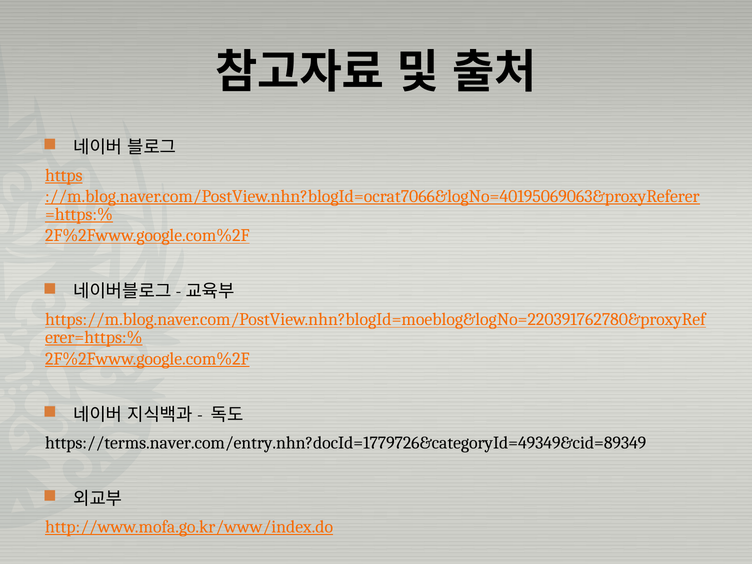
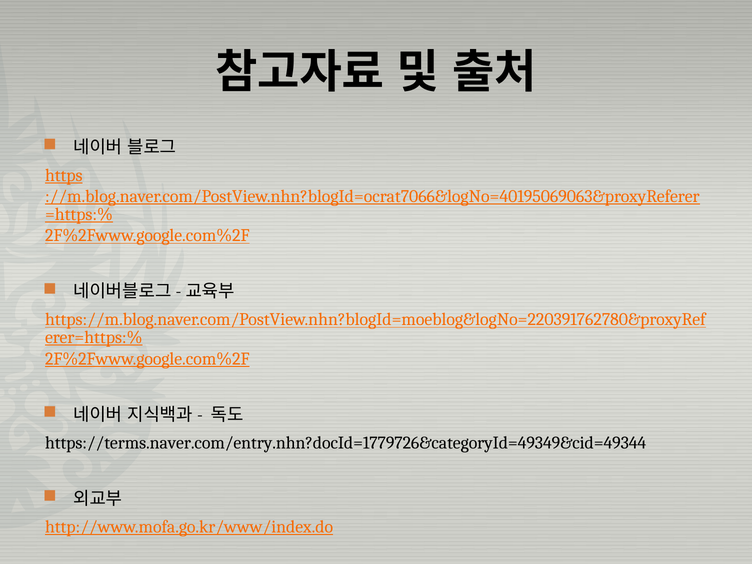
https://terms.naver.com/entry.nhn?docId=1779726&categoryId=49349&cid=89349: https://terms.naver.com/entry.nhn?docId=1779726&categoryId=49349&cid=89349 -> https://terms.naver.com/entry.nhn?docId=1779726&categoryId=49349&cid=49344
